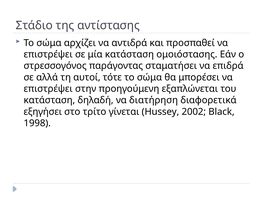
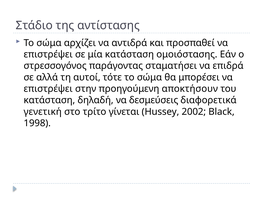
εξαπλώνεται: εξαπλώνεται -> αποκτήσουν
διατήρηση: διατήρηση -> δεσμεύσεις
εξηγήσει: εξηγήσει -> γενετική
